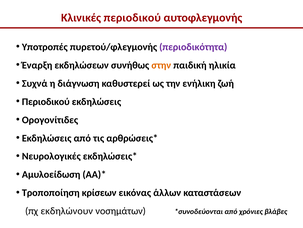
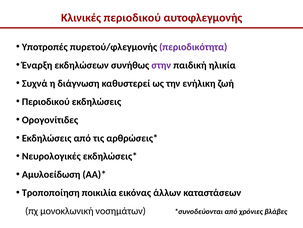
στην colour: orange -> purple
κρίσεων: κρίσεων -> ποικιλία
εκδηλώνουν: εκδηλώνουν -> μονοκλωνική
